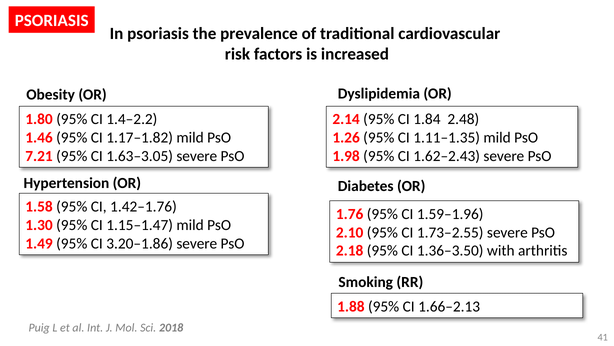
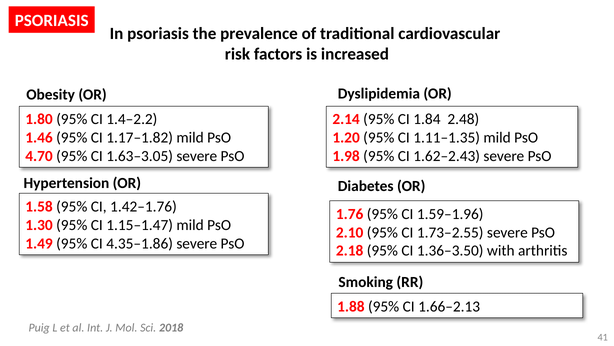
1.26: 1.26 -> 1.20
7.21: 7.21 -> 4.70
3.20–1.86: 3.20–1.86 -> 4.35–1.86
